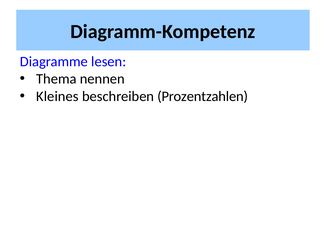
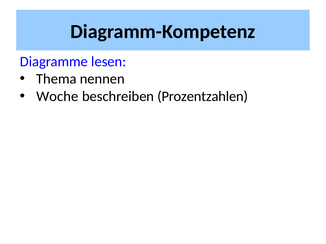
Kleines: Kleines -> Woche
